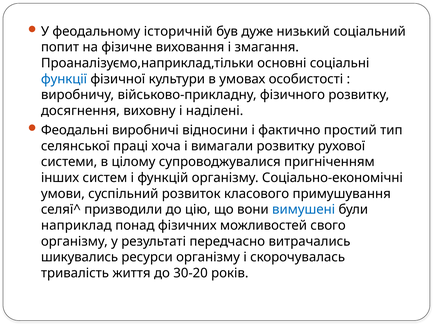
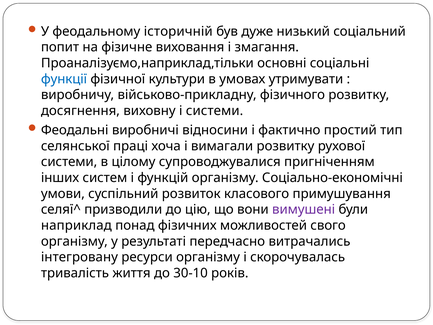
особистості: особистості -> утримувати
і наділені: наділені -> системи
вимушені colour: blue -> purple
шикувались: шикувались -> інтегровану
30-20: 30-20 -> 30-10
